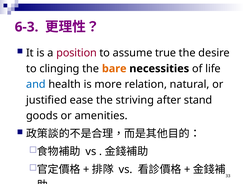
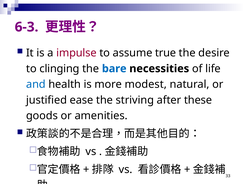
position: position -> impulse
bare colour: orange -> blue
relation: relation -> modest
stand: stand -> these
